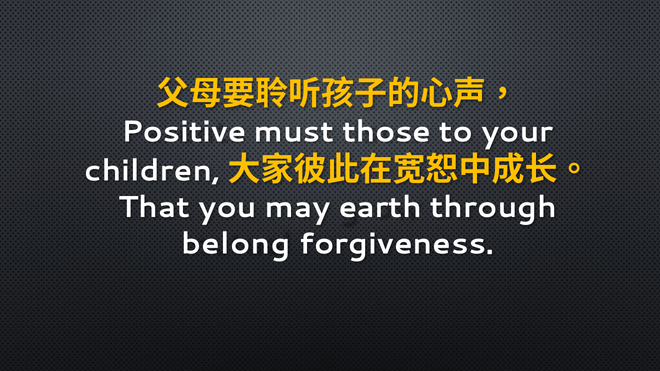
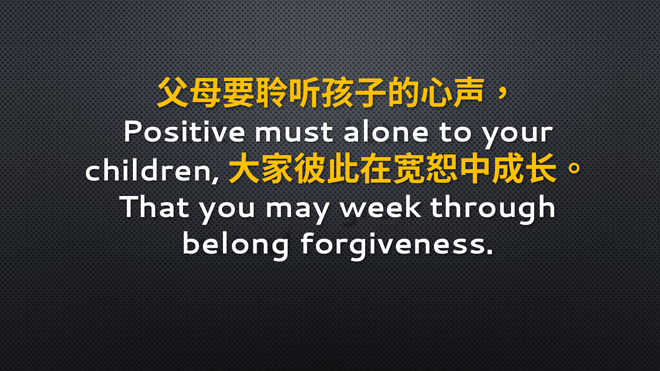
those: those -> alone
earth: earth -> week
